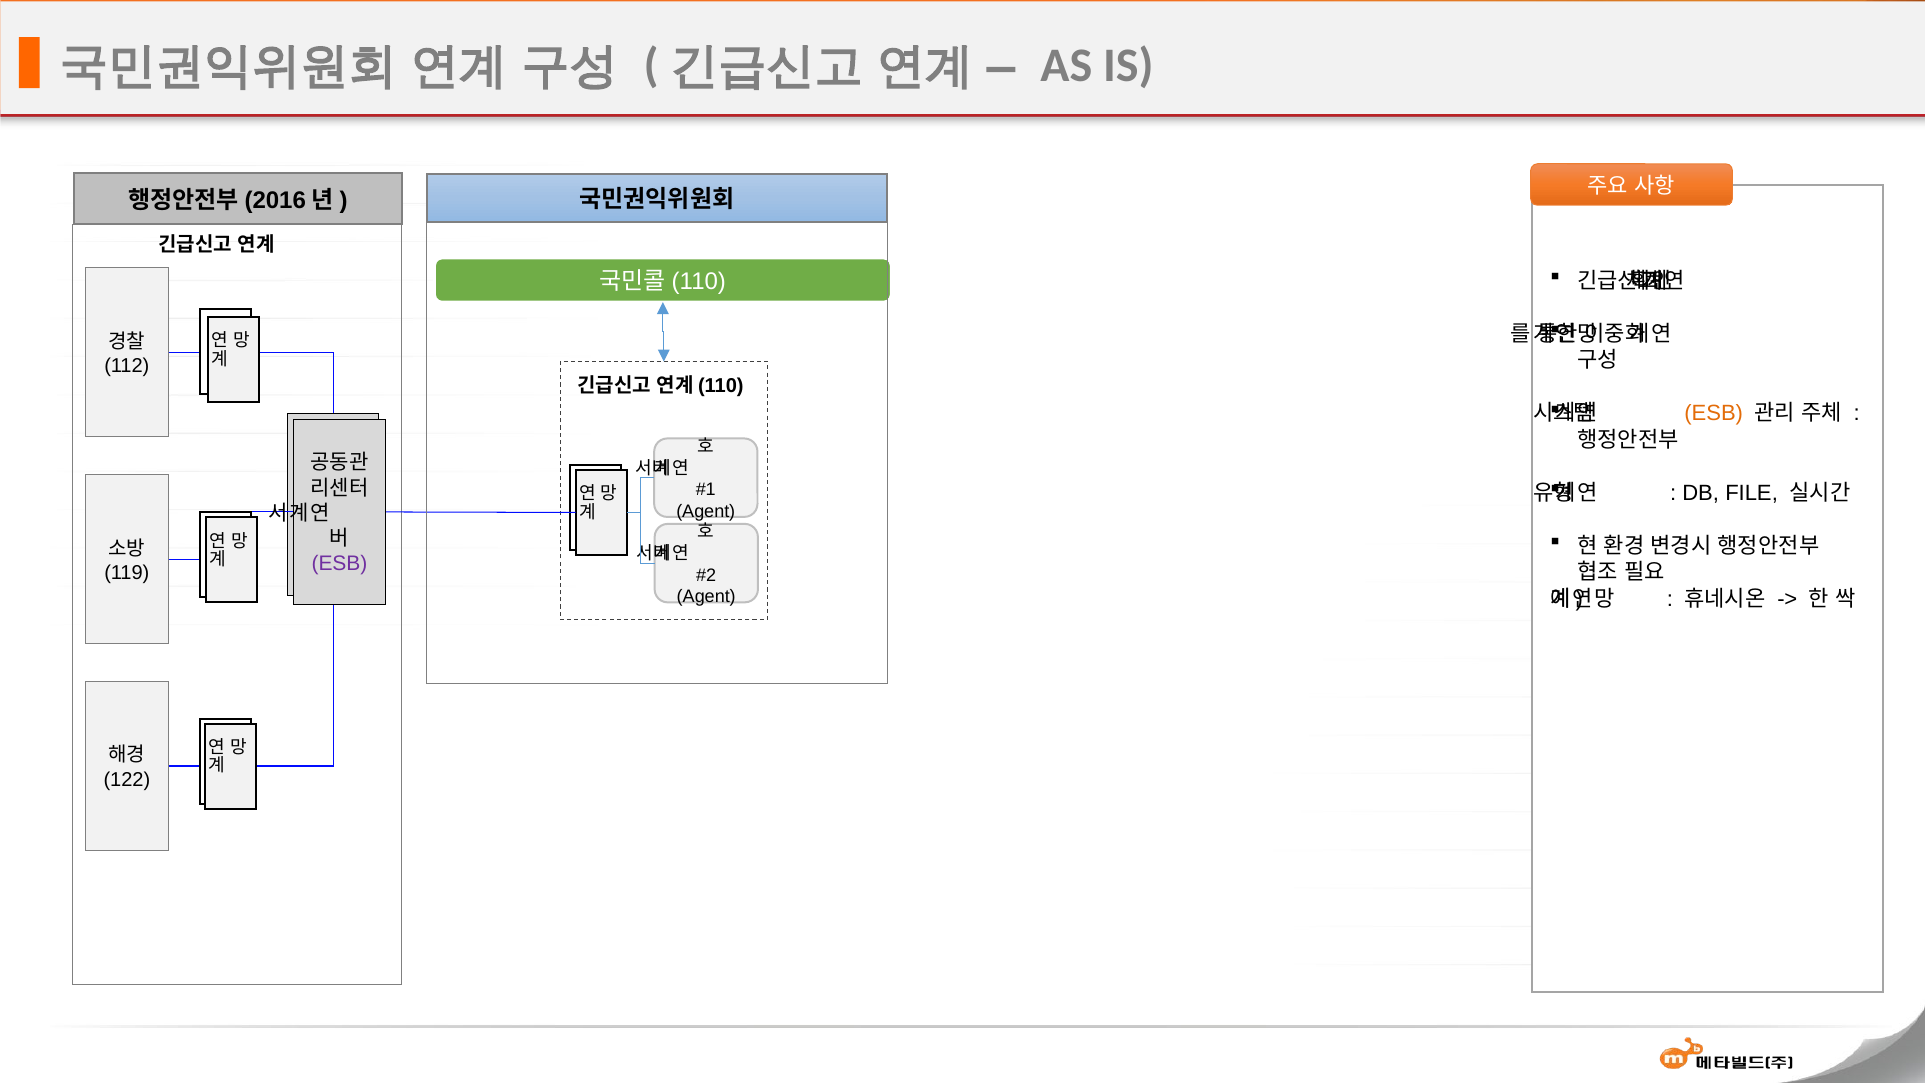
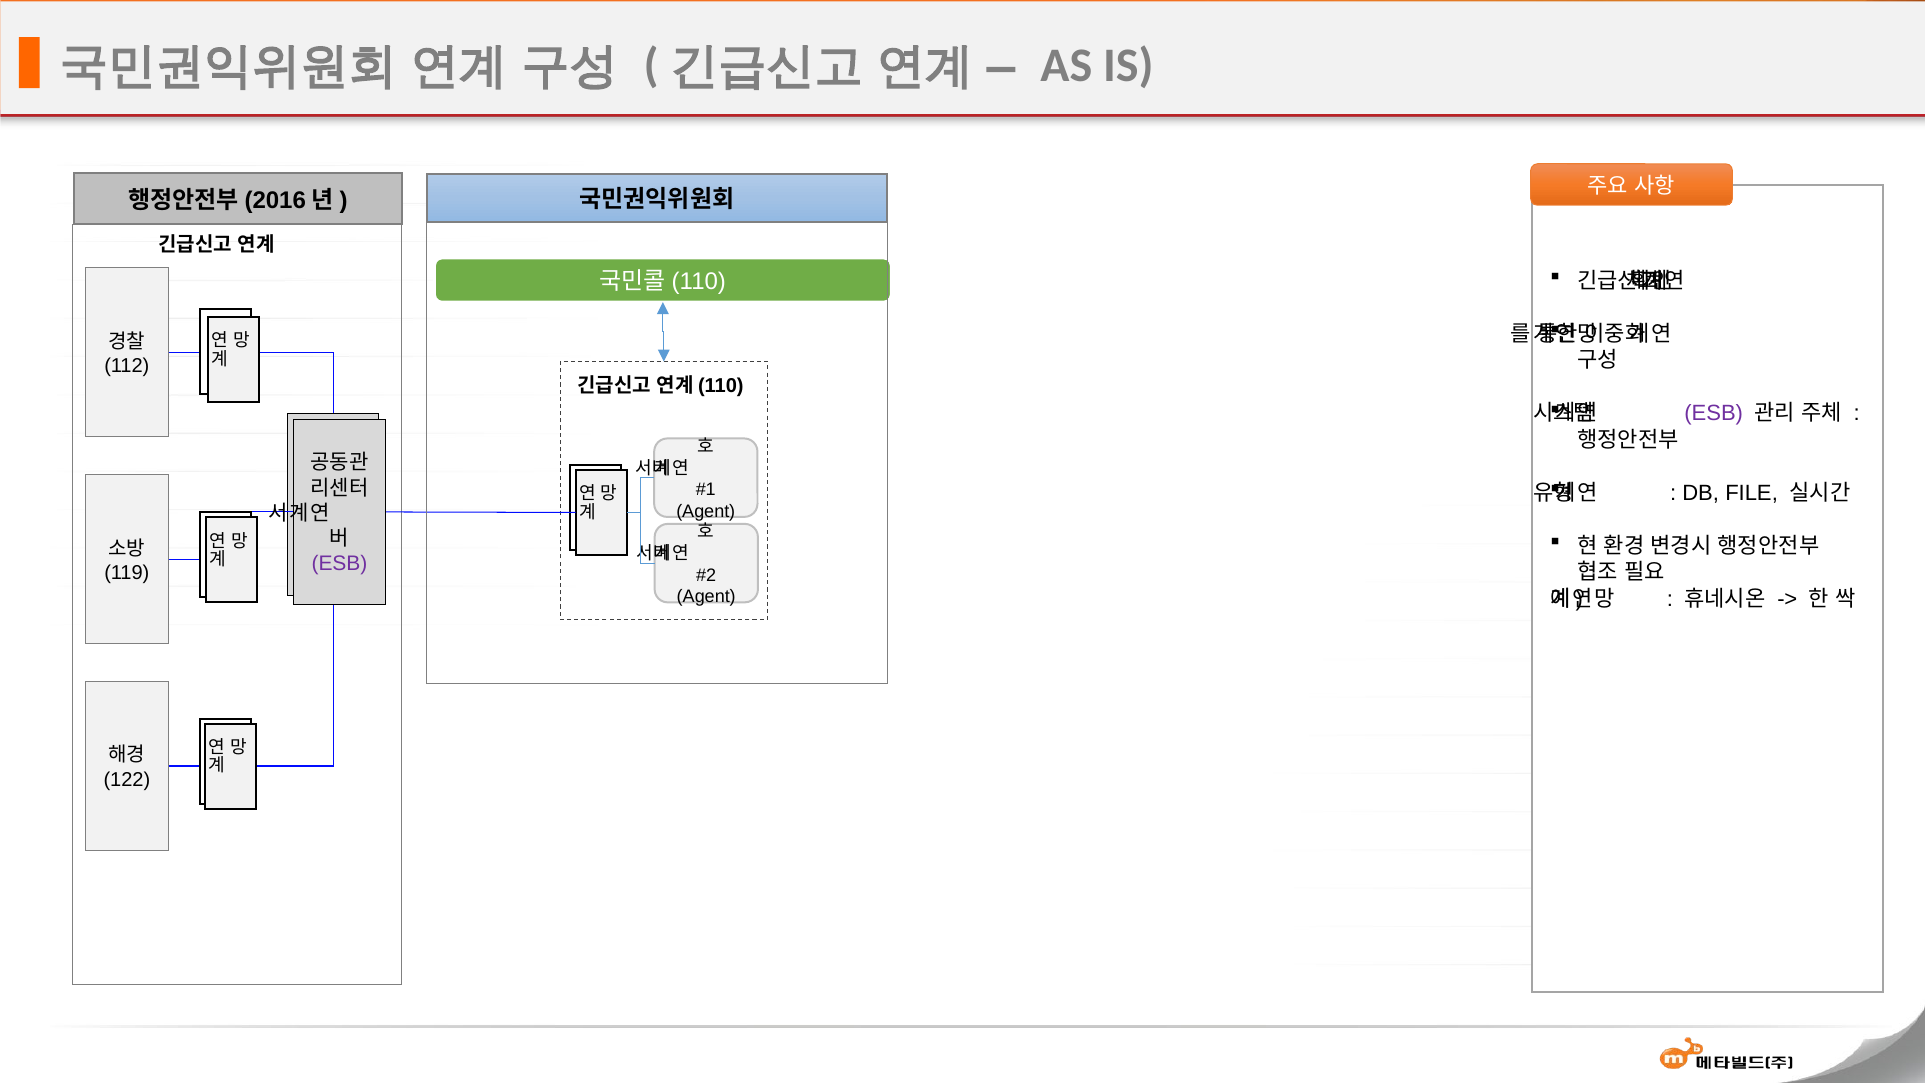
ESB at (1714, 414) colour: orange -> purple
